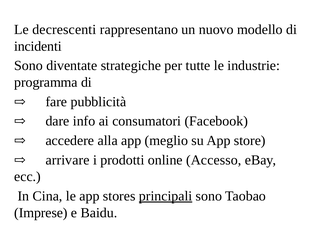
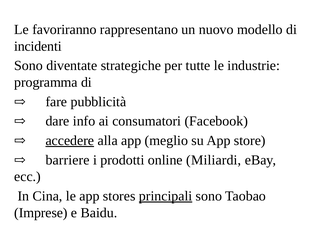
decrescenti: decrescenti -> favoriranno
accedere underline: none -> present
arrivare: arrivare -> barriere
Accesso: Accesso -> Miliardi
